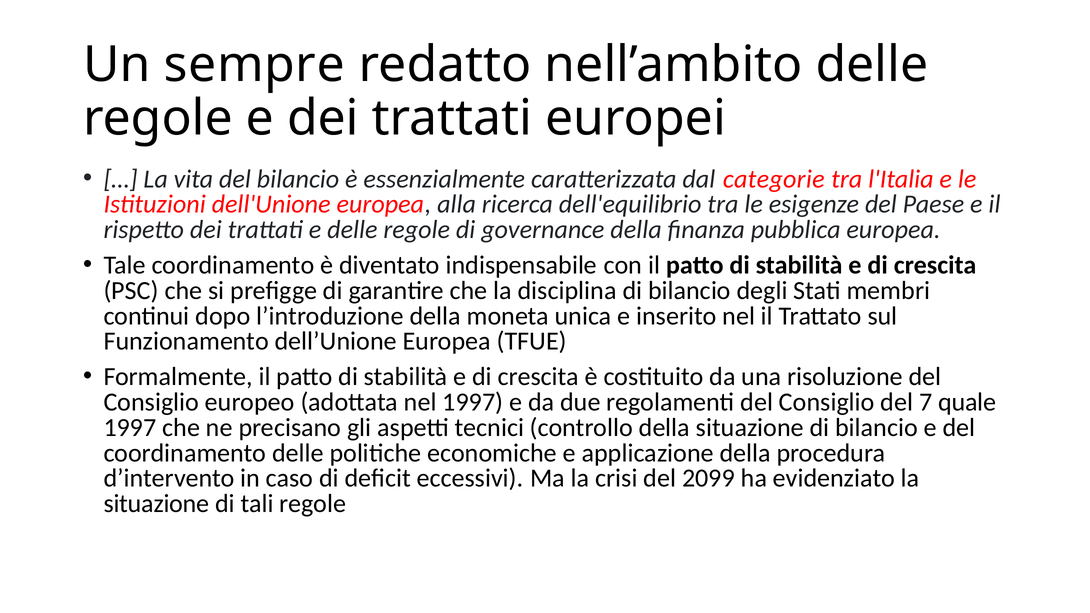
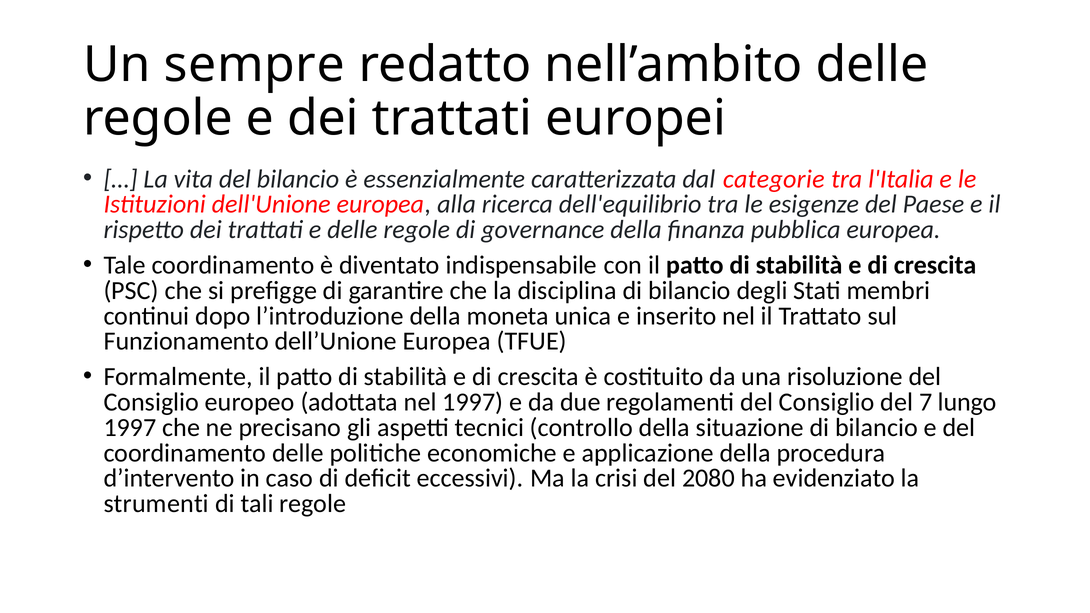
quale: quale -> lungo
2099: 2099 -> 2080
situazione at (156, 504): situazione -> strumenti
